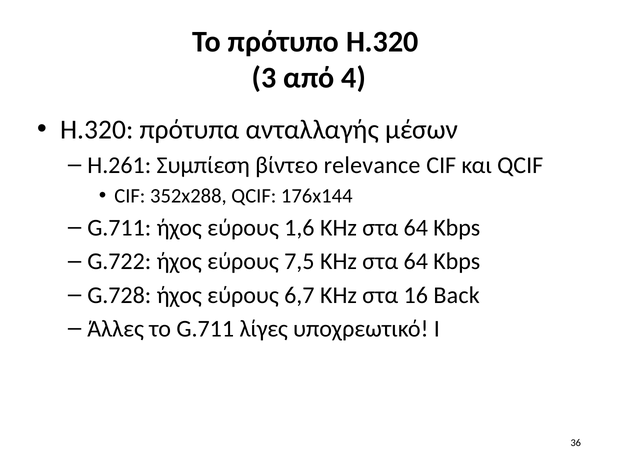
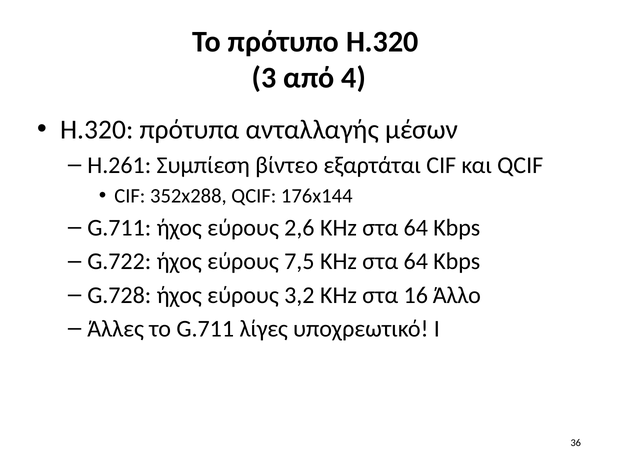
relevance: relevance -> εξαρτάται
1,6: 1,6 -> 2,6
6,7: 6,7 -> 3,2
Back: Back -> Άλλο
